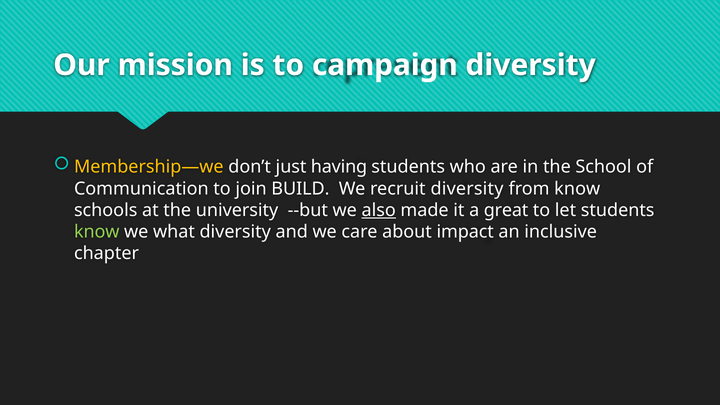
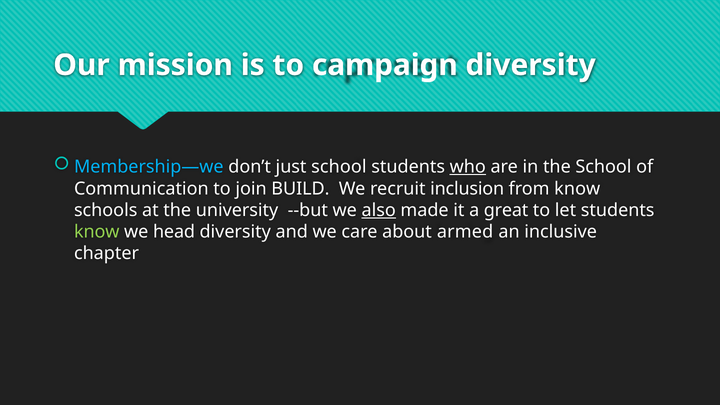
Membership—we colour: yellow -> light blue
just having: having -> school
who underline: none -> present
recruit diversity: diversity -> inclusion
what: what -> head
impact: impact -> armed
